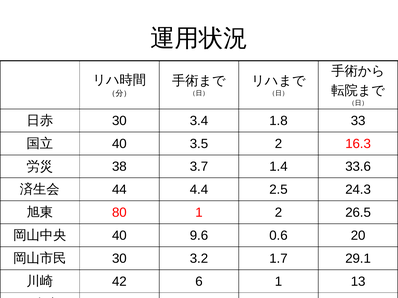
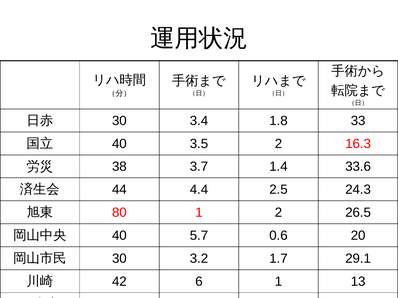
9.6: 9.6 -> 5.7
